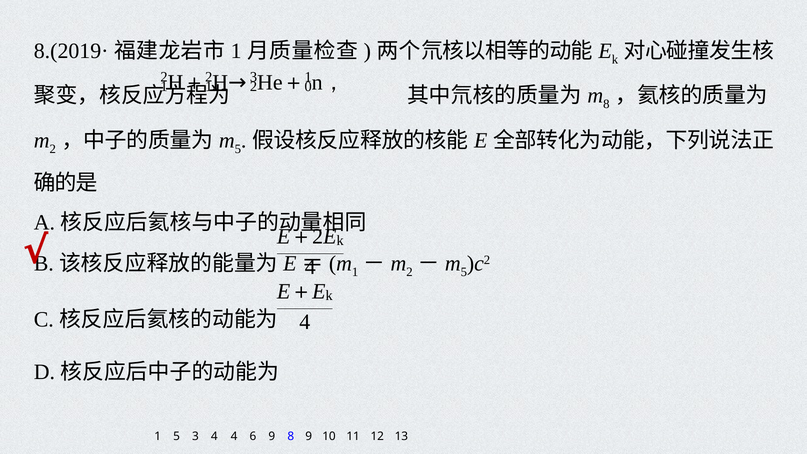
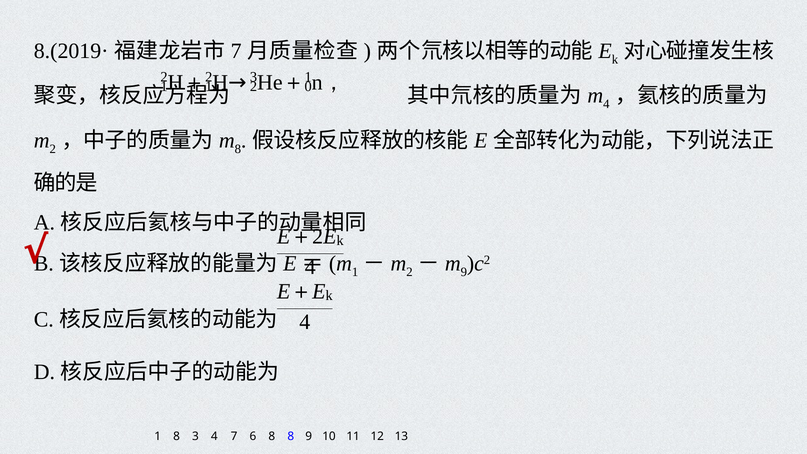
1 at (236, 51): 1 -> 7
8 at (606, 104): 8 -> 4
5 at (238, 149): 5 -> 8
5 at (464, 272): 5 -> 9
1 5: 5 -> 8
4 4: 4 -> 7
6 9: 9 -> 8
